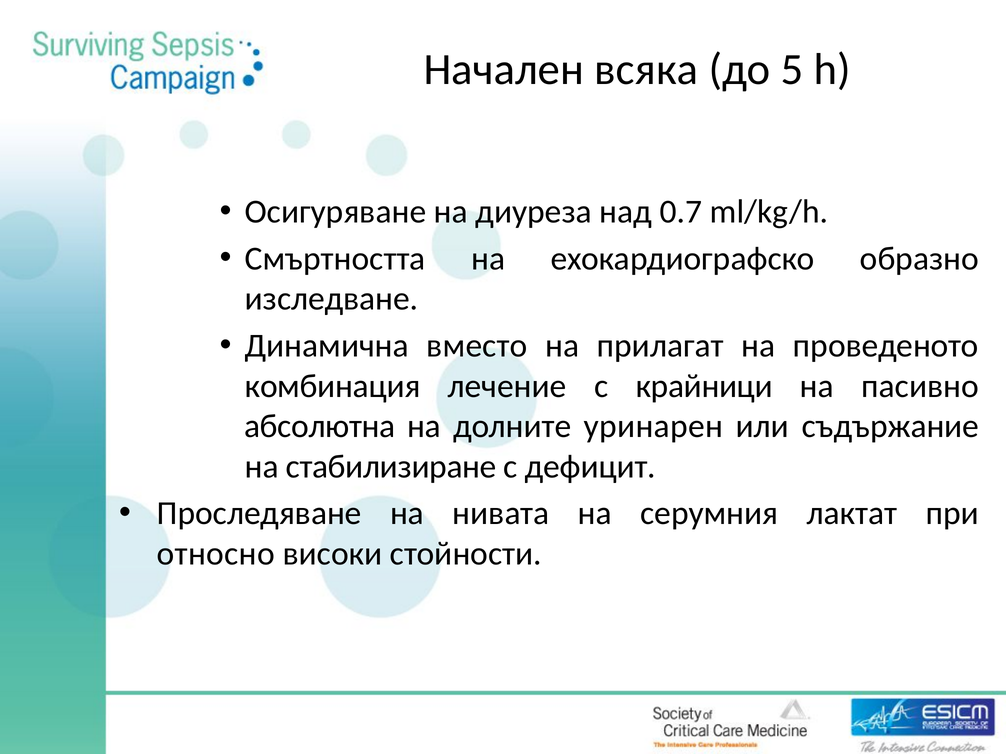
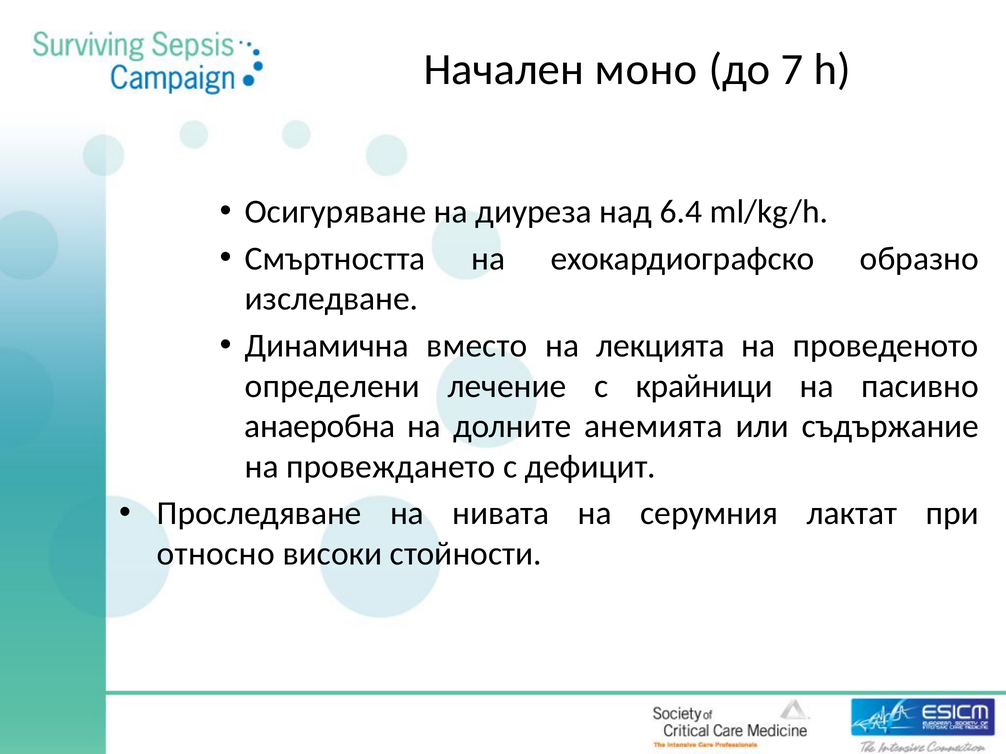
всяка: всяка -> моно
5: 5 -> 7
0.7: 0.7 -> 6.4
прилагат: прилагат -> лекцията
комбинация: комбинация -> определени
абсолютна: абсолютна -> анаеробна
уринарен: уринарен -> анемията
стабилизиране: стабилизиране -> провеждането
